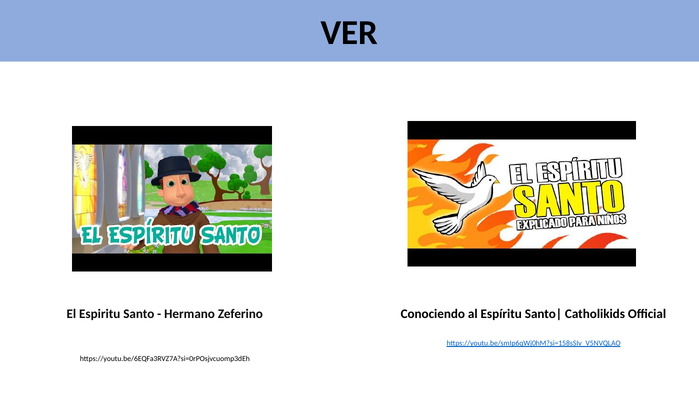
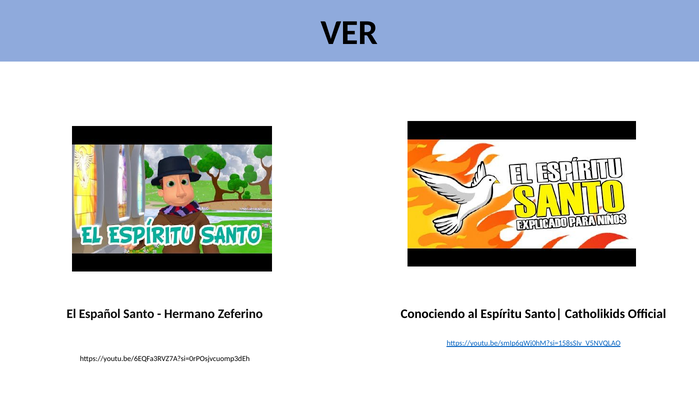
Espiritu: Espiritu -> Español
